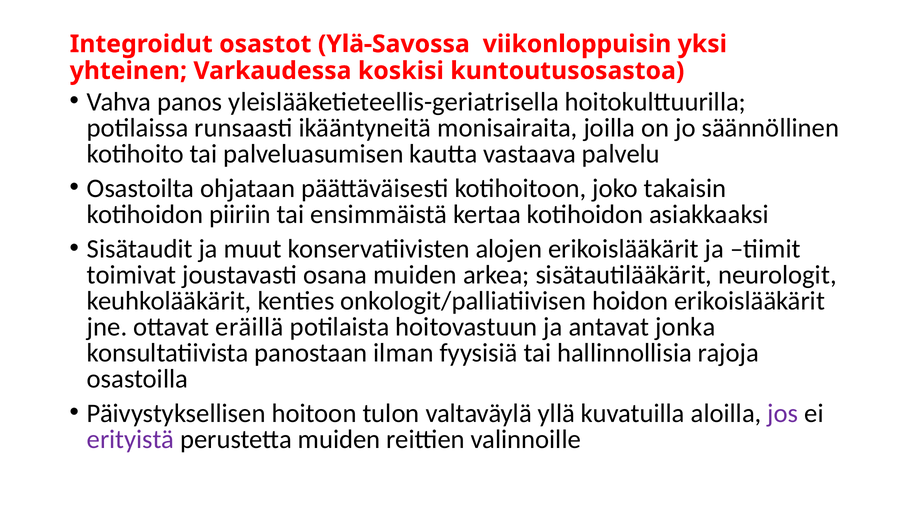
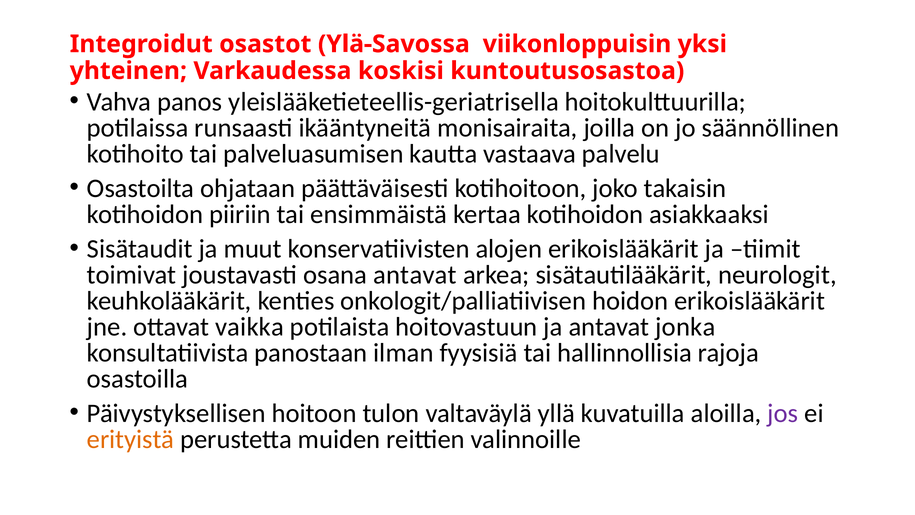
osana muiden: muiden -> antavat
eräillä: eräillä -> vaikka
erityistä colour: purple -> orange
